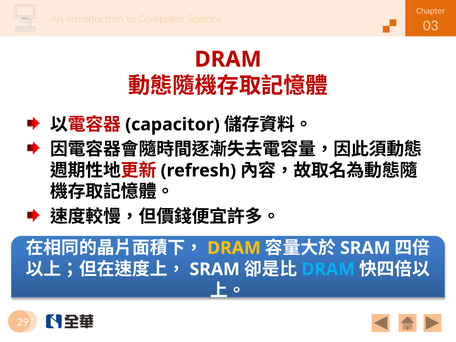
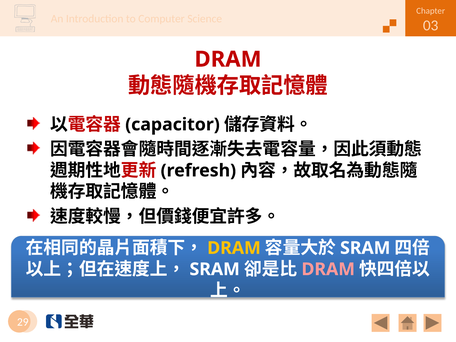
DRAM at (328, 269) colour: light blue -> pink
